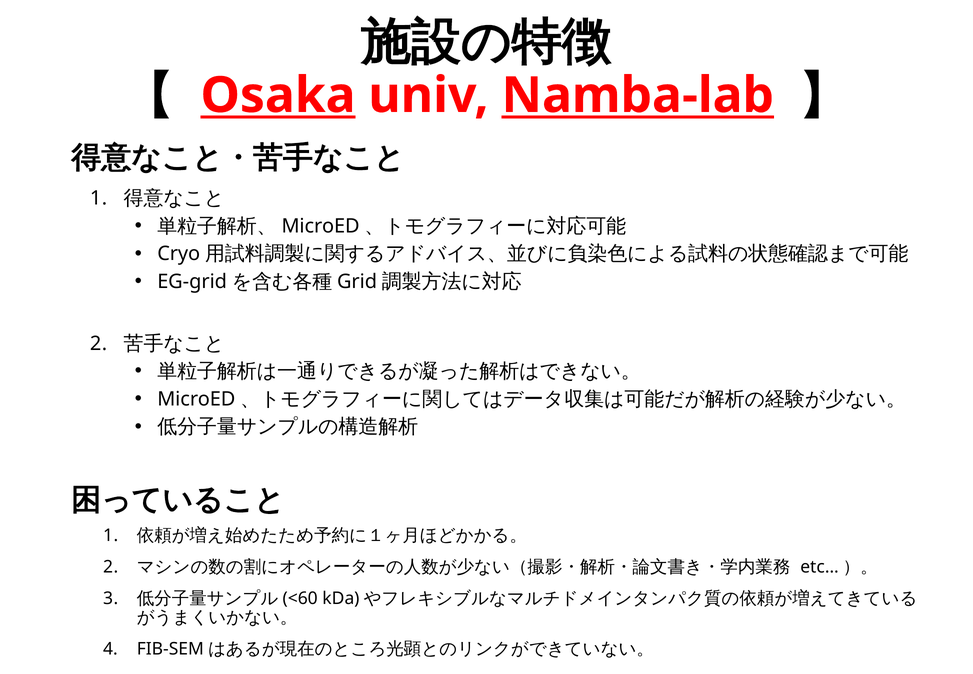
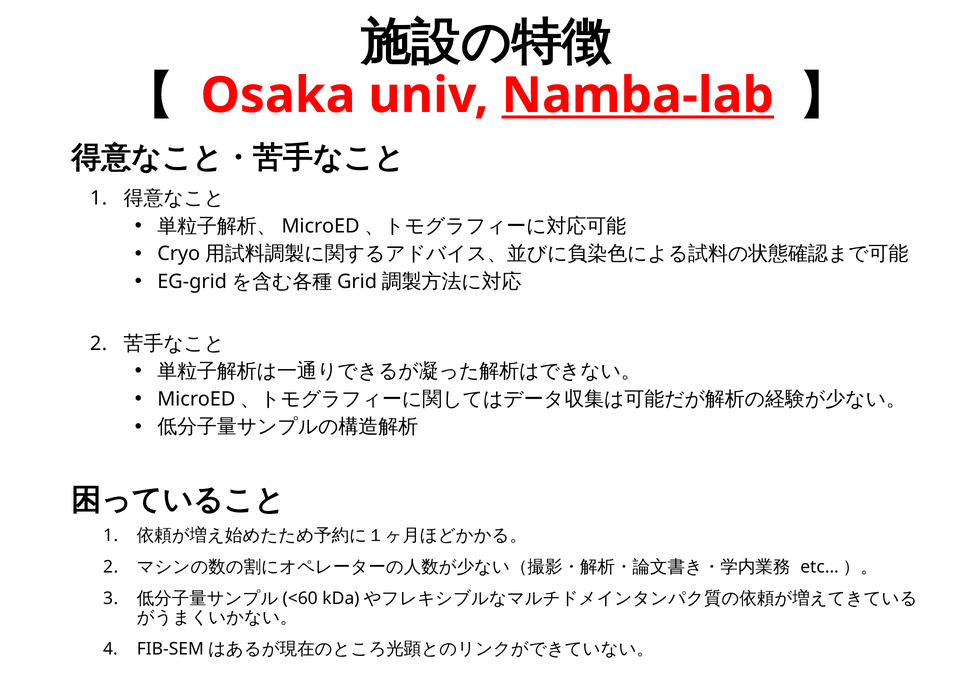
Osaka underline: present -> none
